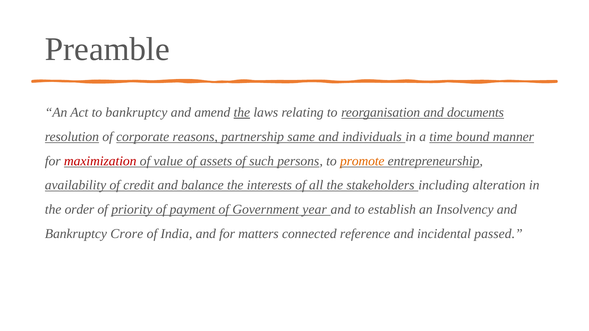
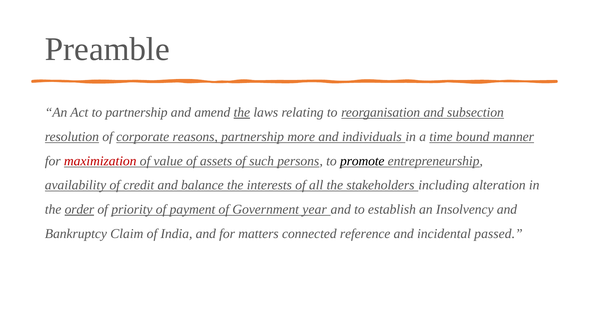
to bankruptcy: bankruptcy -> partnership
documents: documents -> subsection
same: same -> more
promote colour: orange -> black
order underline: none -> present
Crore: Crore -> Claim
